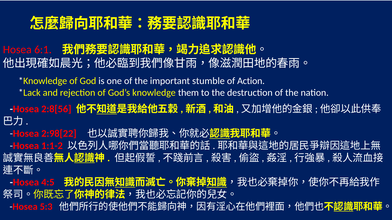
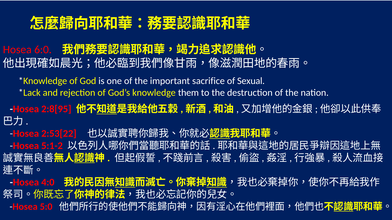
6:1: 6:1 -> 6:0
stumble: stumble -> sacrifice
Action: Action -> Sexual
2:8[56: 2:8[56 -> 2:8[95
2:98[22: 2:98[22 -> 2:53[22
1:1-2: 1:1-2 -> 5:1-2
4:5: 4:5 -> 4:0
5:3: 5:3 -> 5:0
